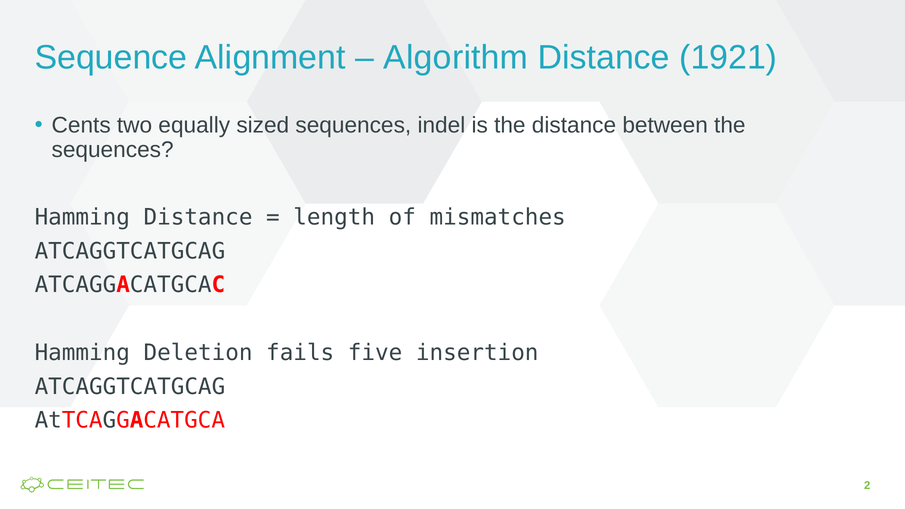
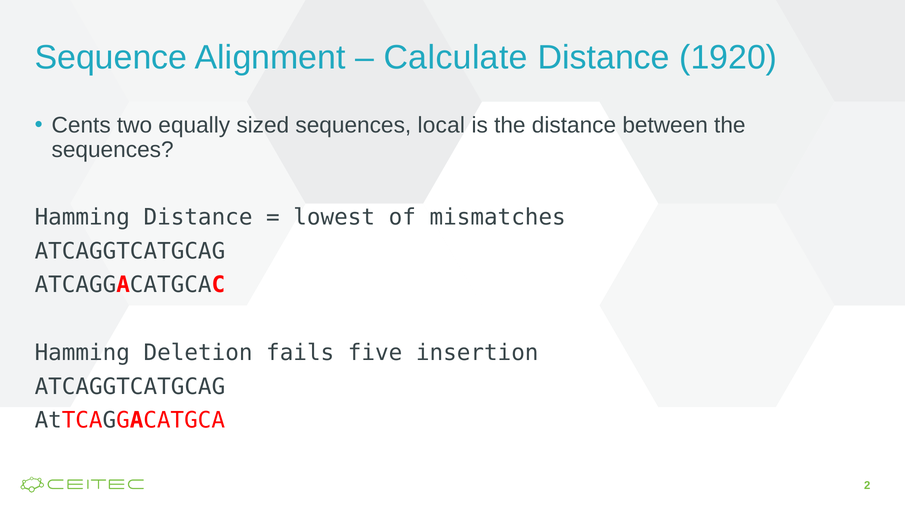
Algorithm: Algorithm -> Calculate
1921: 1921 -> 1920
indel: indel -> local
length: length -> lowest
